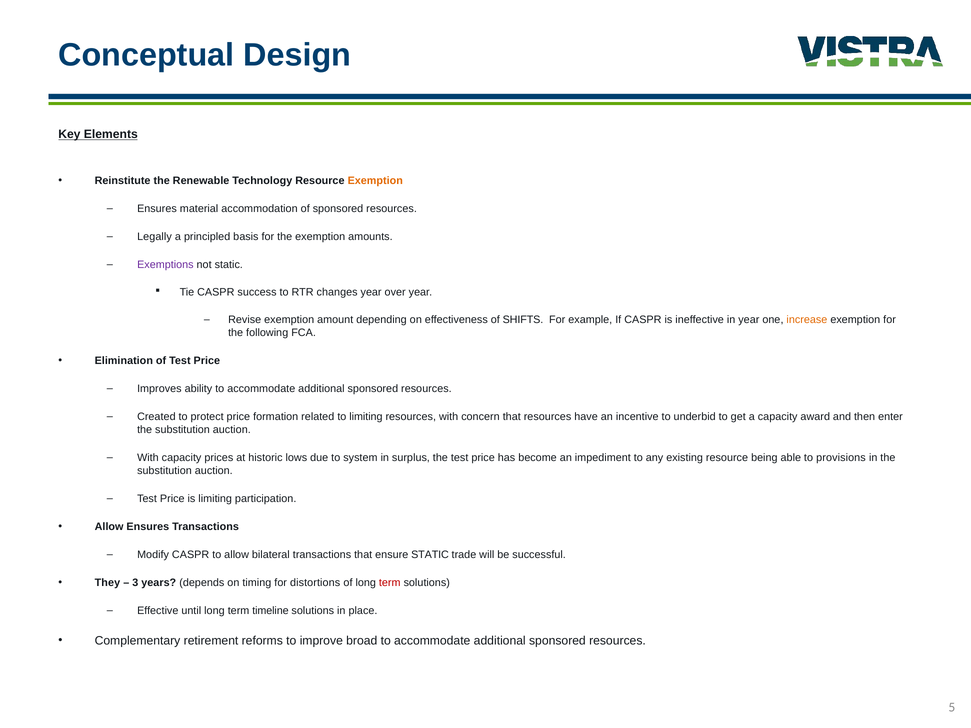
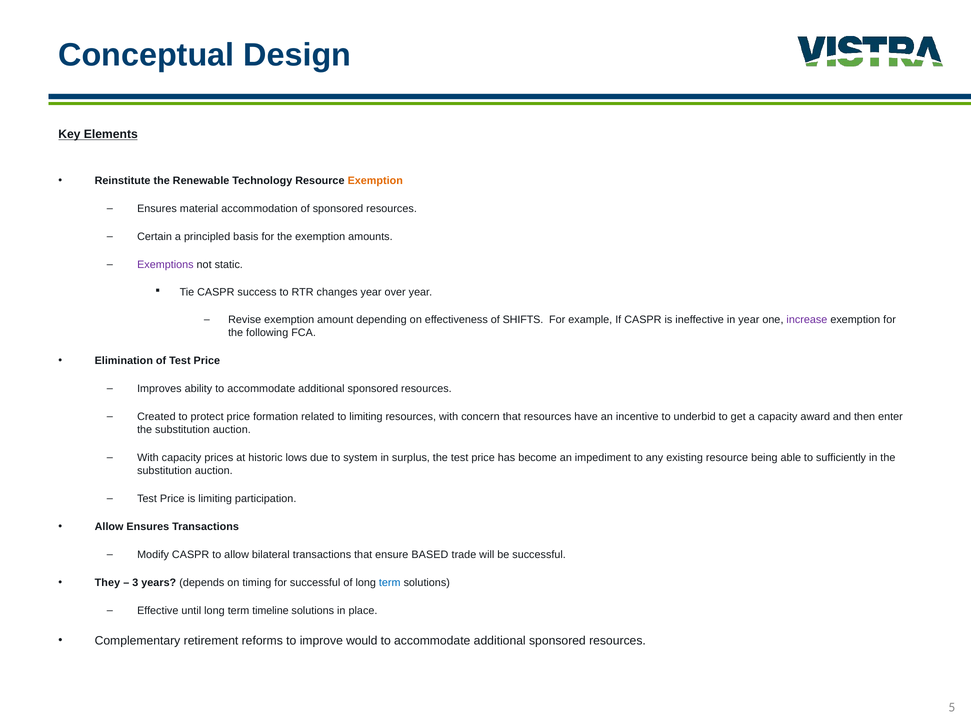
Legally: Legally -> Certain
increase colour: orange -> purple
provisions: provisions -> sufficiently
ensure STATIC: STATIC -> BASED
for distortions: distortions -> successful
term at (390, 583) colour: red -> blue
broad: broad -> would
